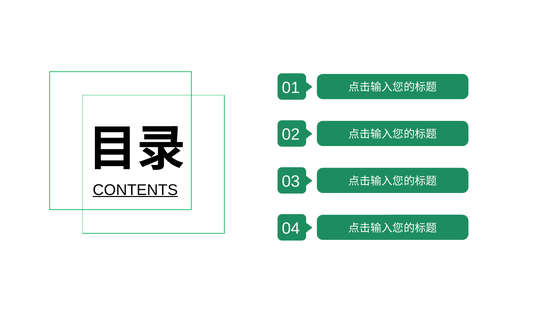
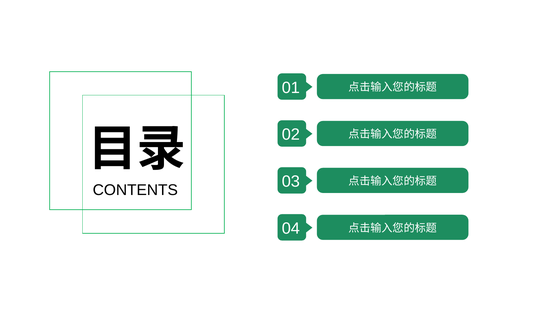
CONTENTS underline: present -> none
